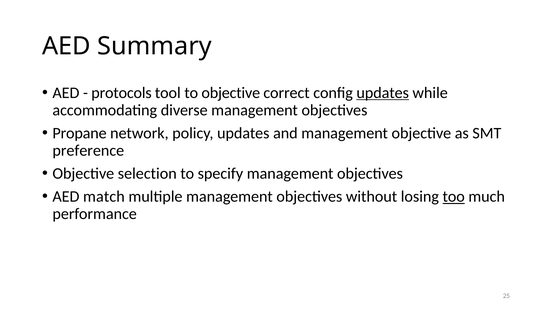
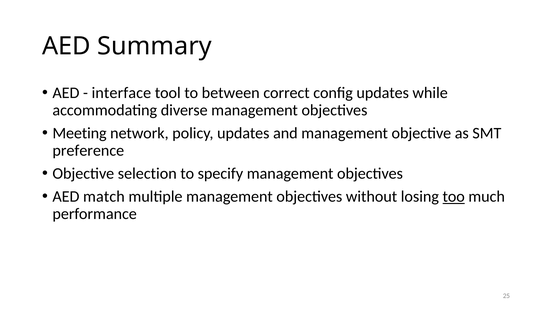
protocols: protocols -> interface
to objective: objective -> between
updates at (383, 93) underline: present -> none
Propane: Propane -> Meeting
